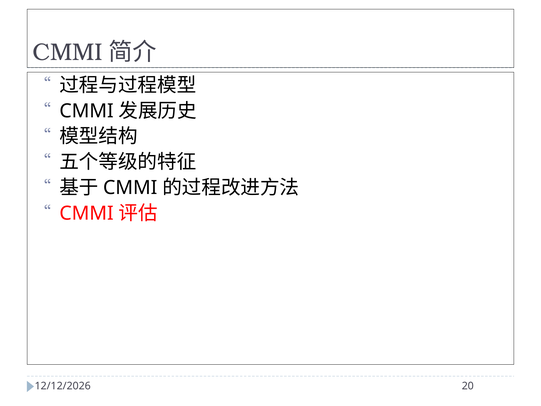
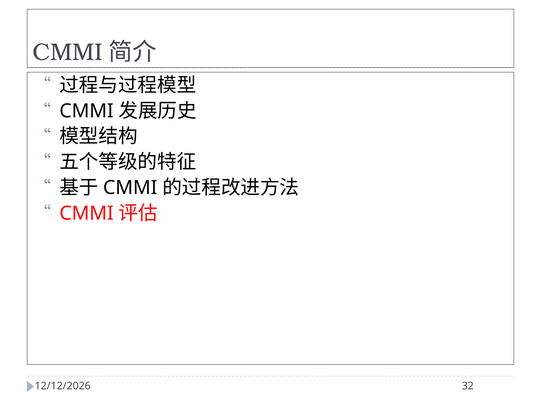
20: 20 -> 32
